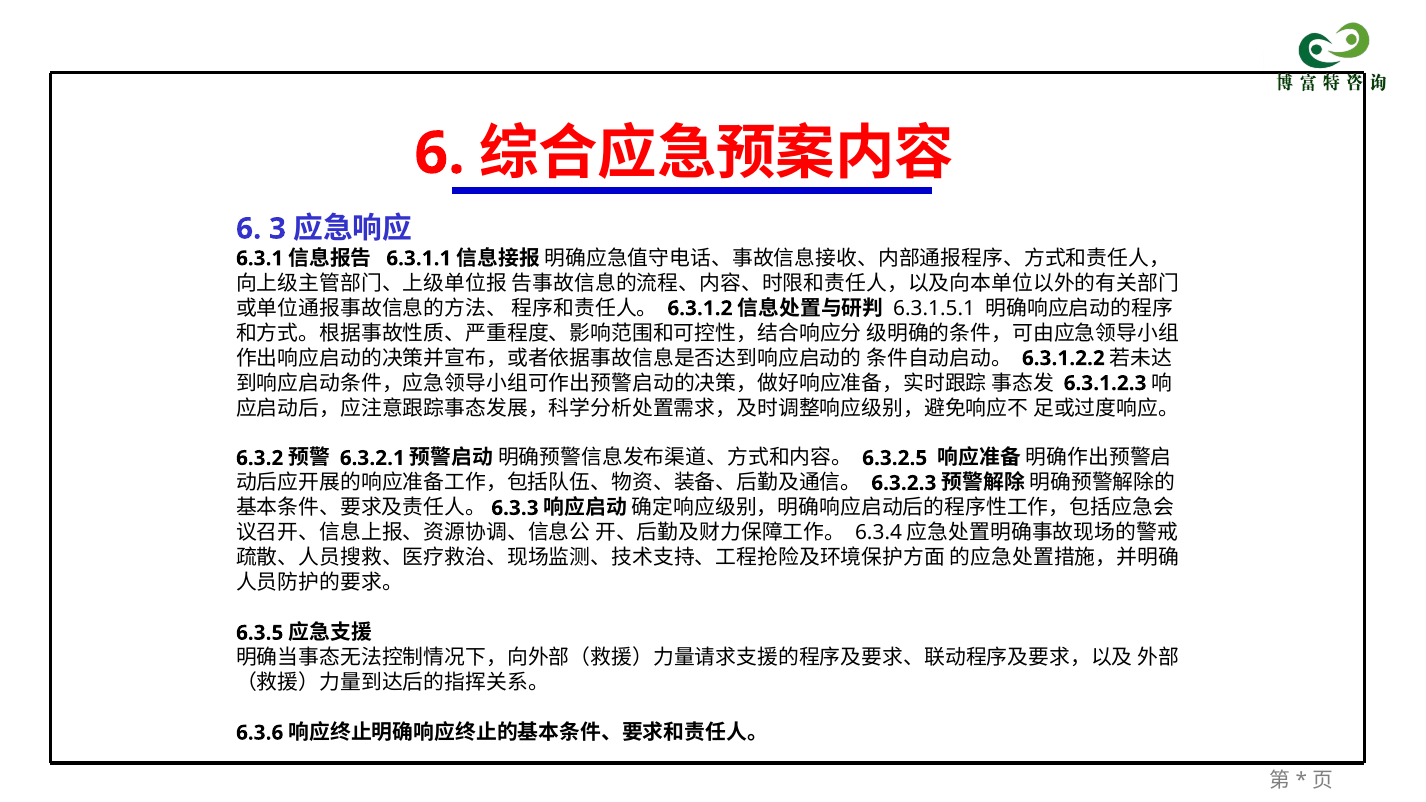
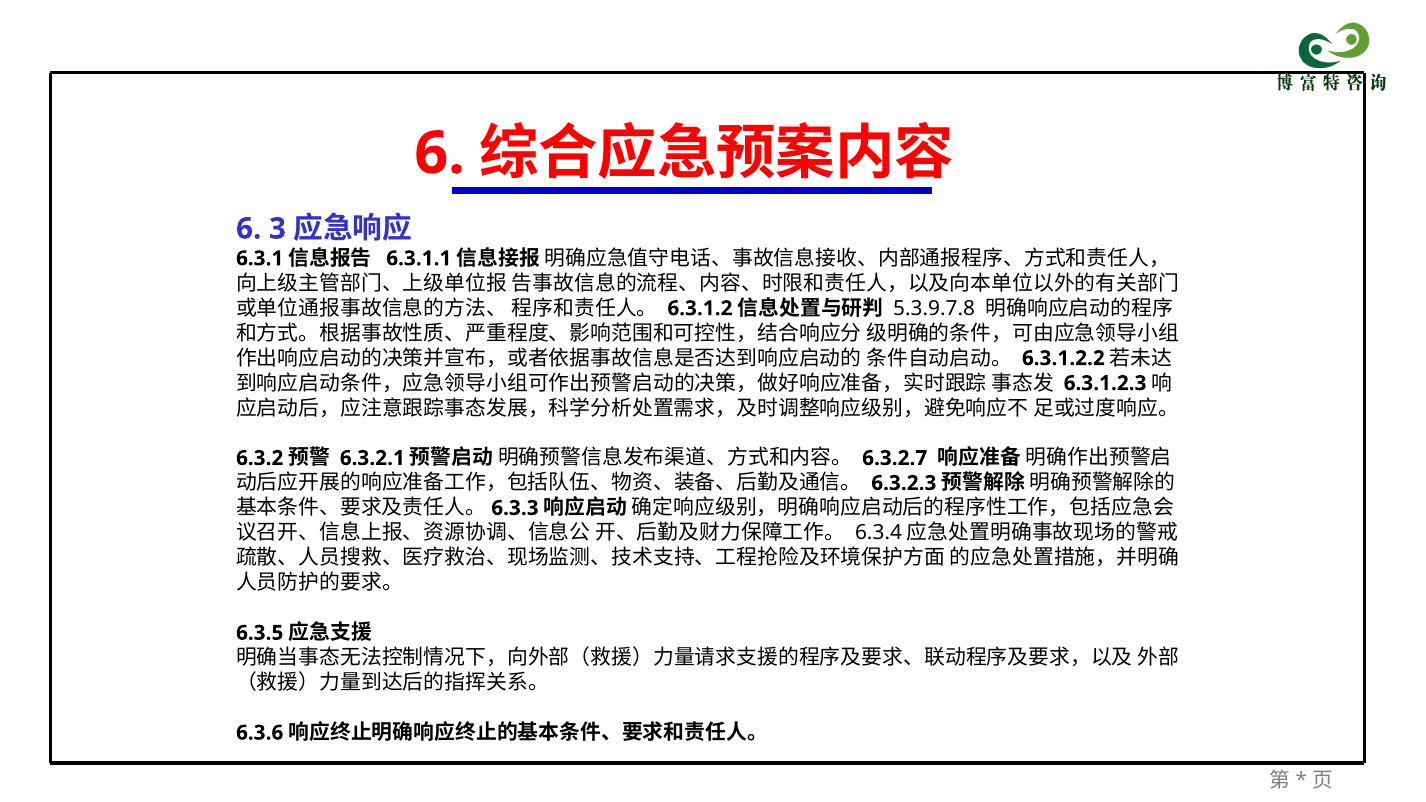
6.3.1.5.1: 6.3.1.5.1 -> 5.3.9.7.8
6.3.2.5: 6.3.2.5 -> 6.3.2.7
